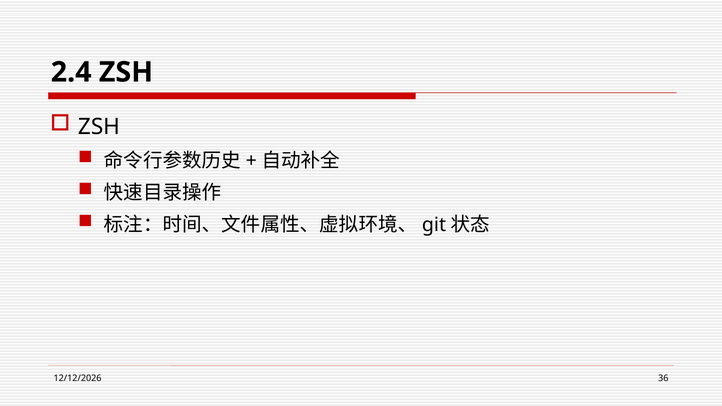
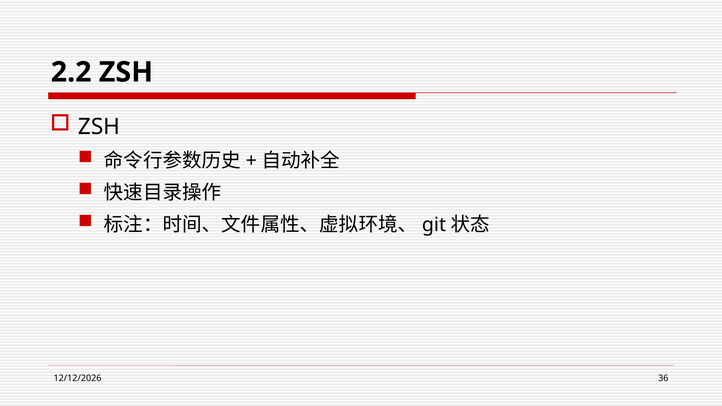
2.4: 2.4 -> 2.2
